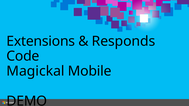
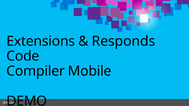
Magickal: Magickal -> Compiler
